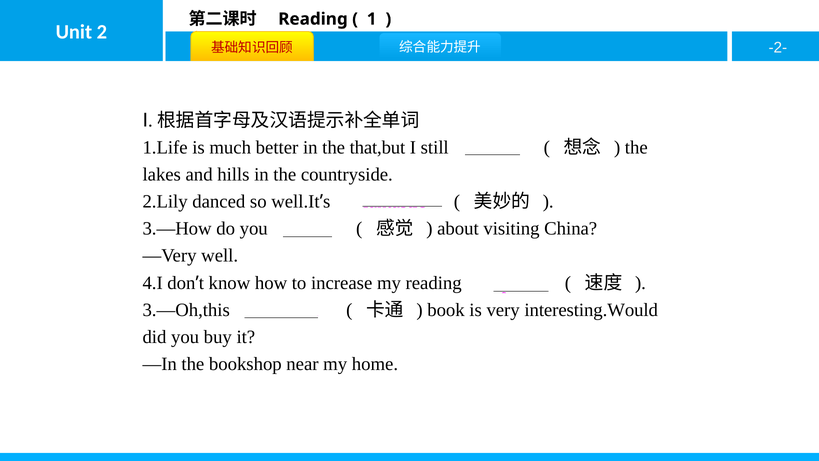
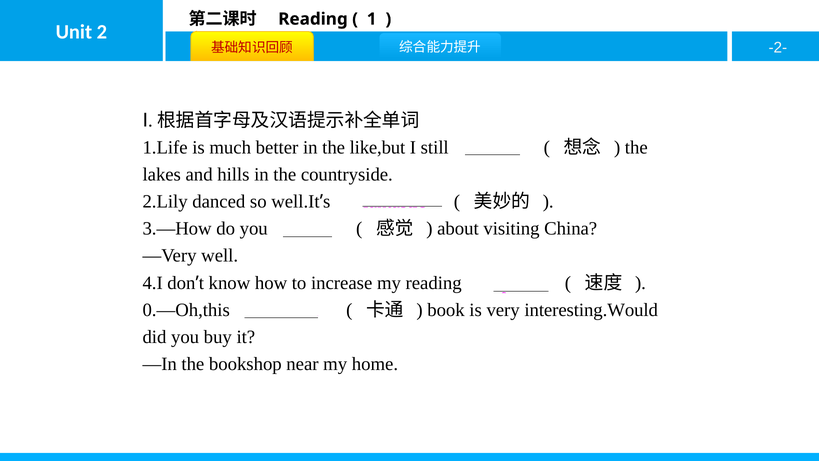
that,but: that,but -> like,but
3.—Oh,this: 3.—Oh,this -> 0.—Oh,this
